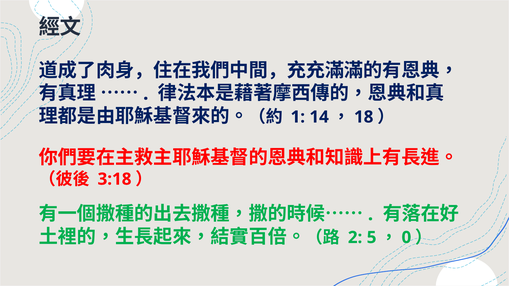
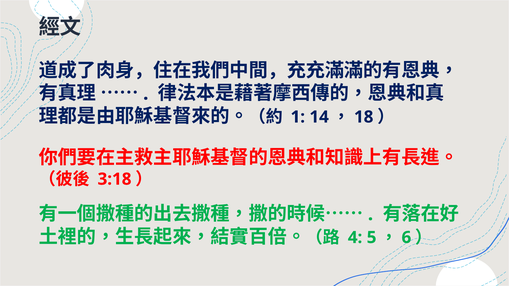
2: 2 -> 4
0: 0 -> 6
